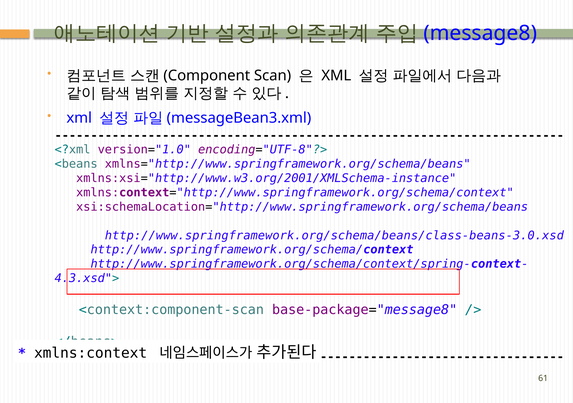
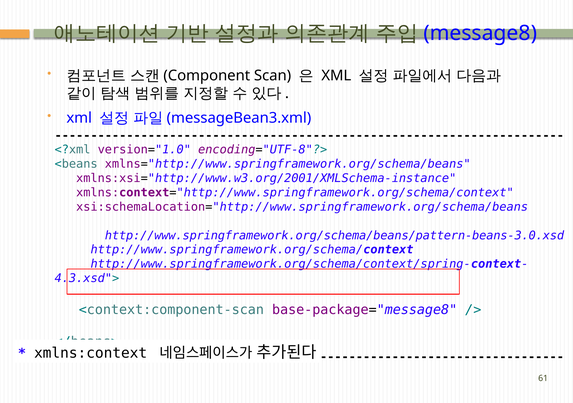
http://www.springframework.org/schema/beans/class-beans-3.0.xsd: http://www.springframework.org/schema/beans/class-beans-3.0.xsd -> http://www.springframework.org/schema/beans/pattern-beans-3.0.xsd
